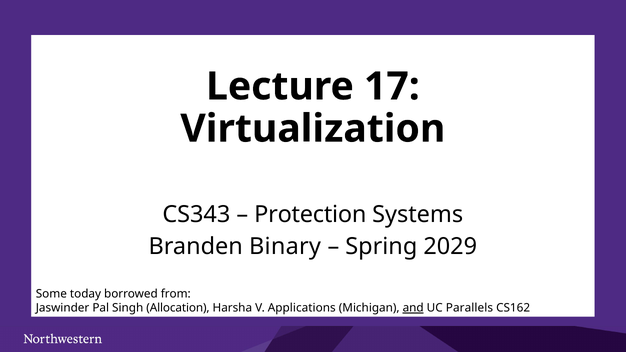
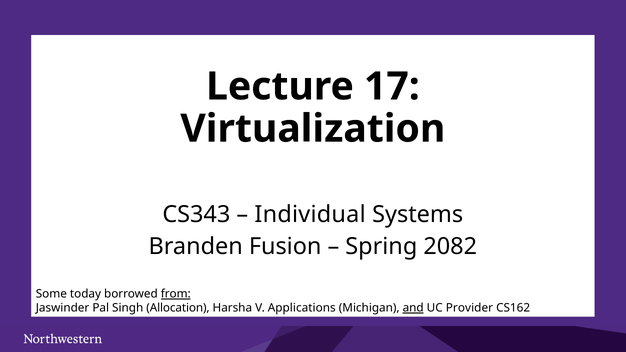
Protection: Protection -> Individual
Binary: Binary -> Fusion
2029: 2029 -> 2082
from underline: none -> present
Parallels: Parallels -> Provider
